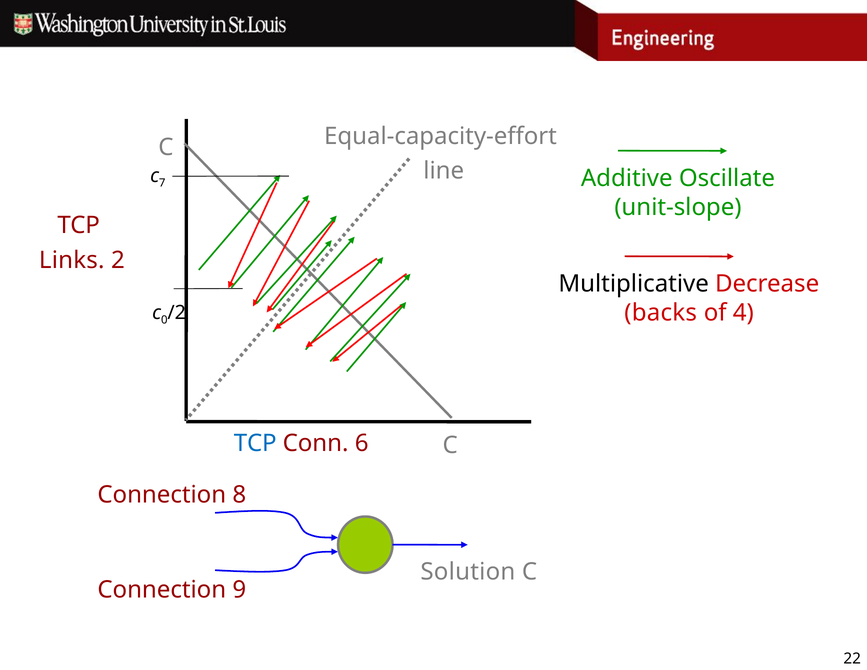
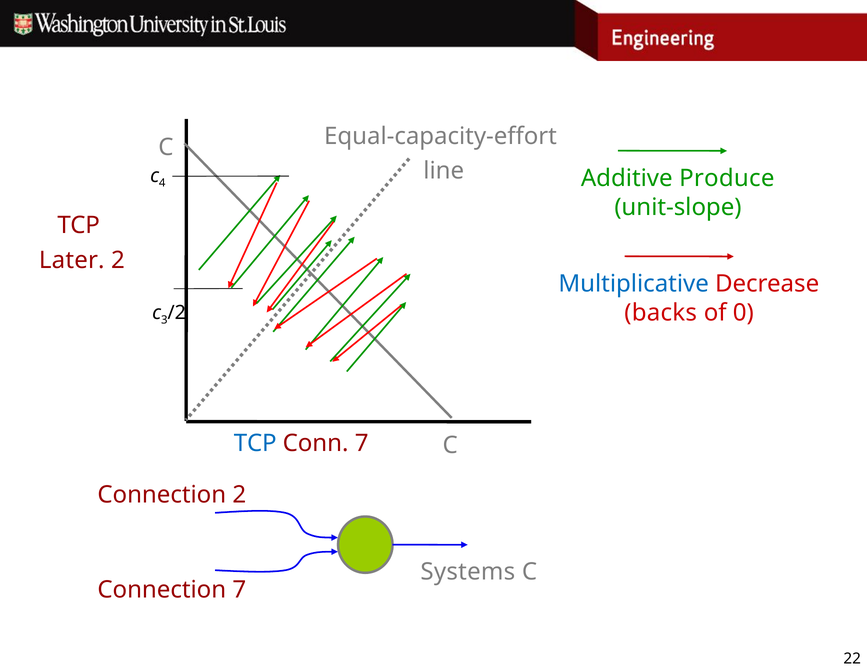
7: 7 -> 4
Oscillate: Oscillate -> Produce
Links: Links -> Later
Multiplicative colour: black -> blue
4: 4 -> 0
0: 0 -> 3
Conn 6: 6 -> 7
Connection 8: 8 -> 2
Solution: Solution -> Systems
Connection 9: 9 -> 7
